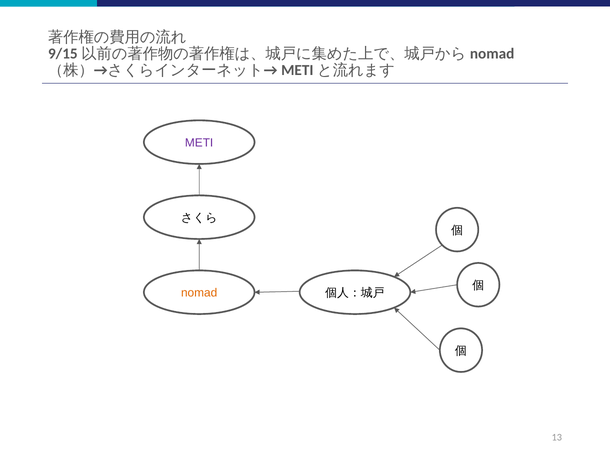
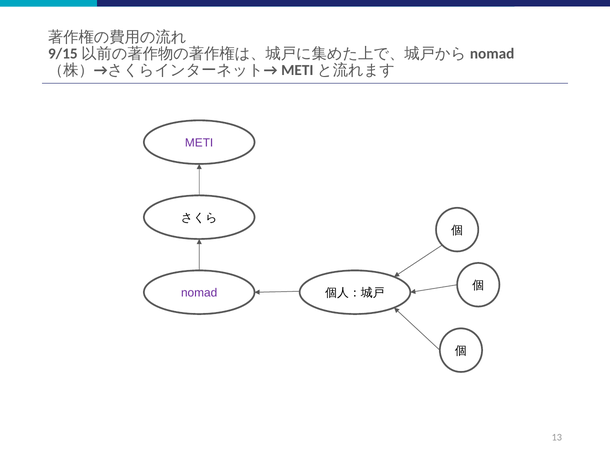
nomad colour: orange -> purple
